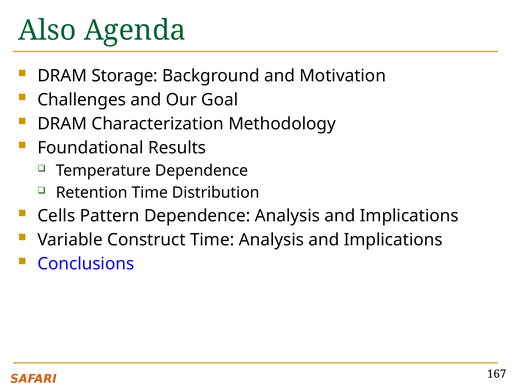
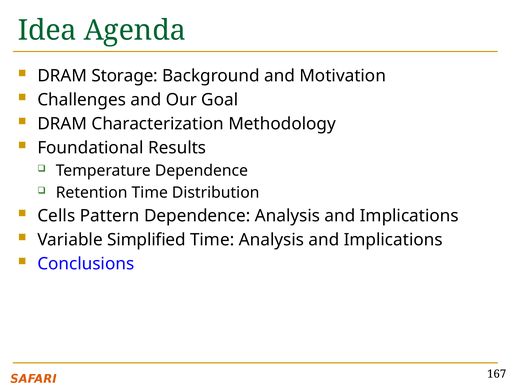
Also: Also -> Idea
Construct: Construct -> Simplified
